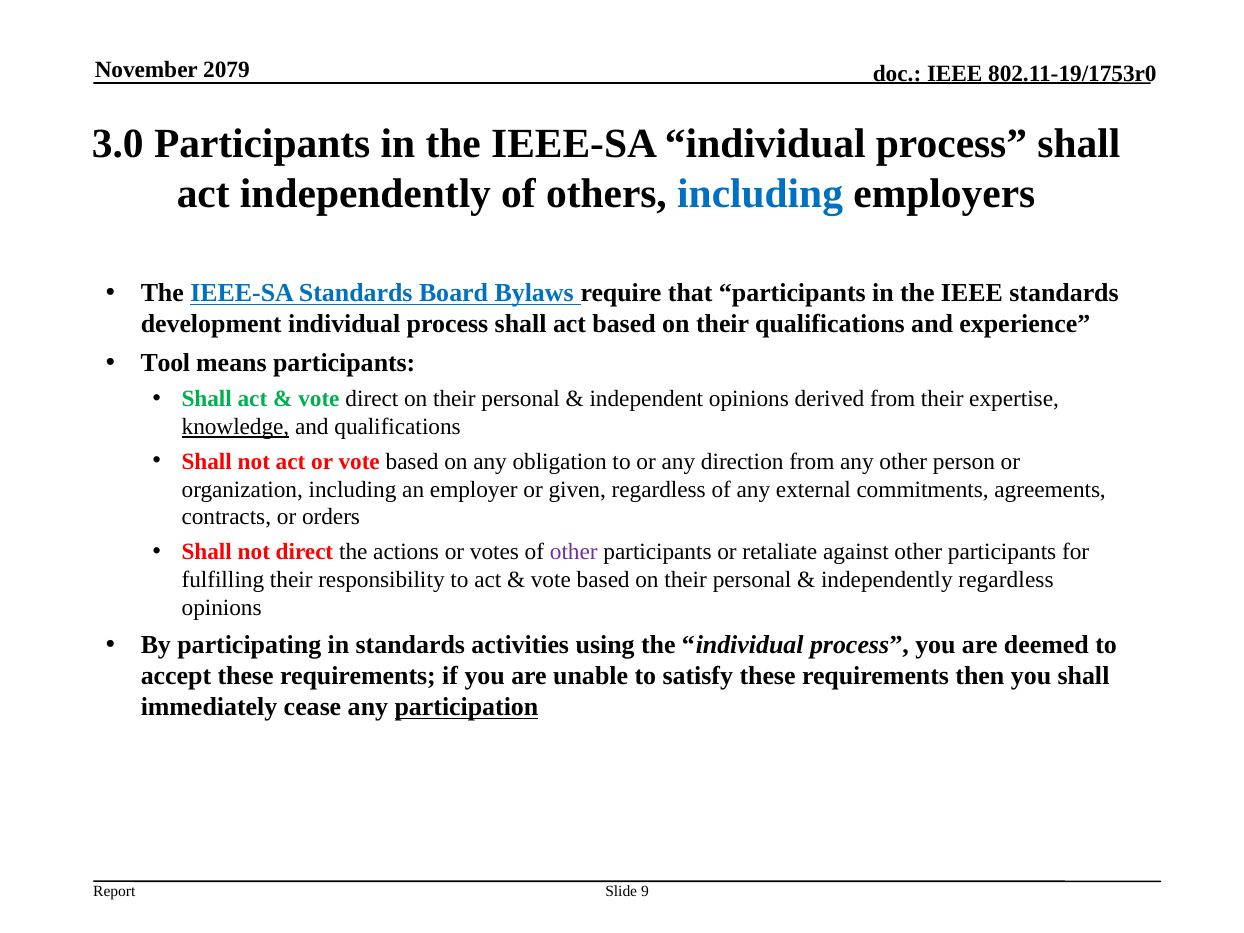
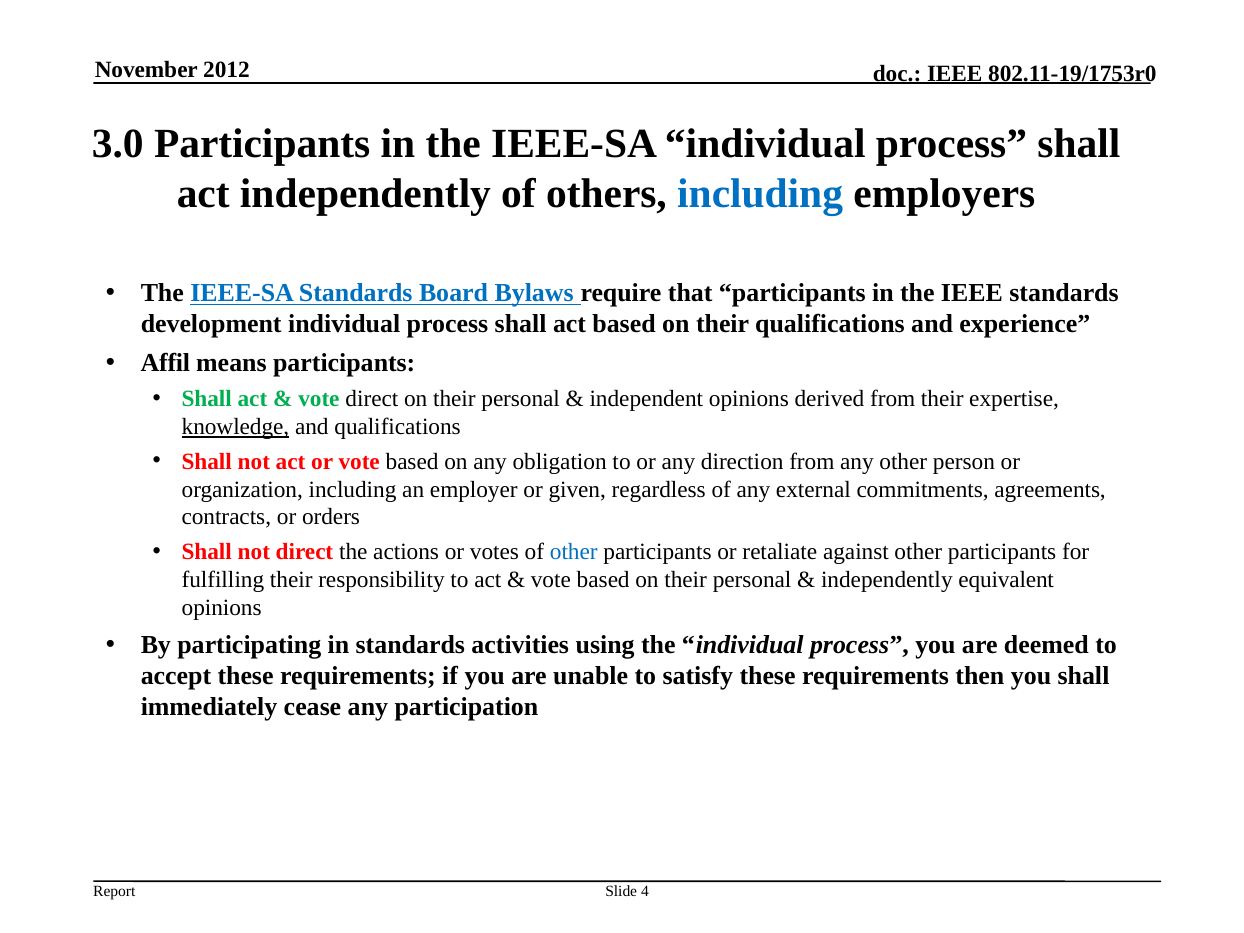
2079: 2079 -> 2012
Tool: Tool -> Affil
other at (574, 552) colour: purple -> blue
independently regardless: regardless -> equivalent
participation underline: present -> none
9: 9 -> 4
